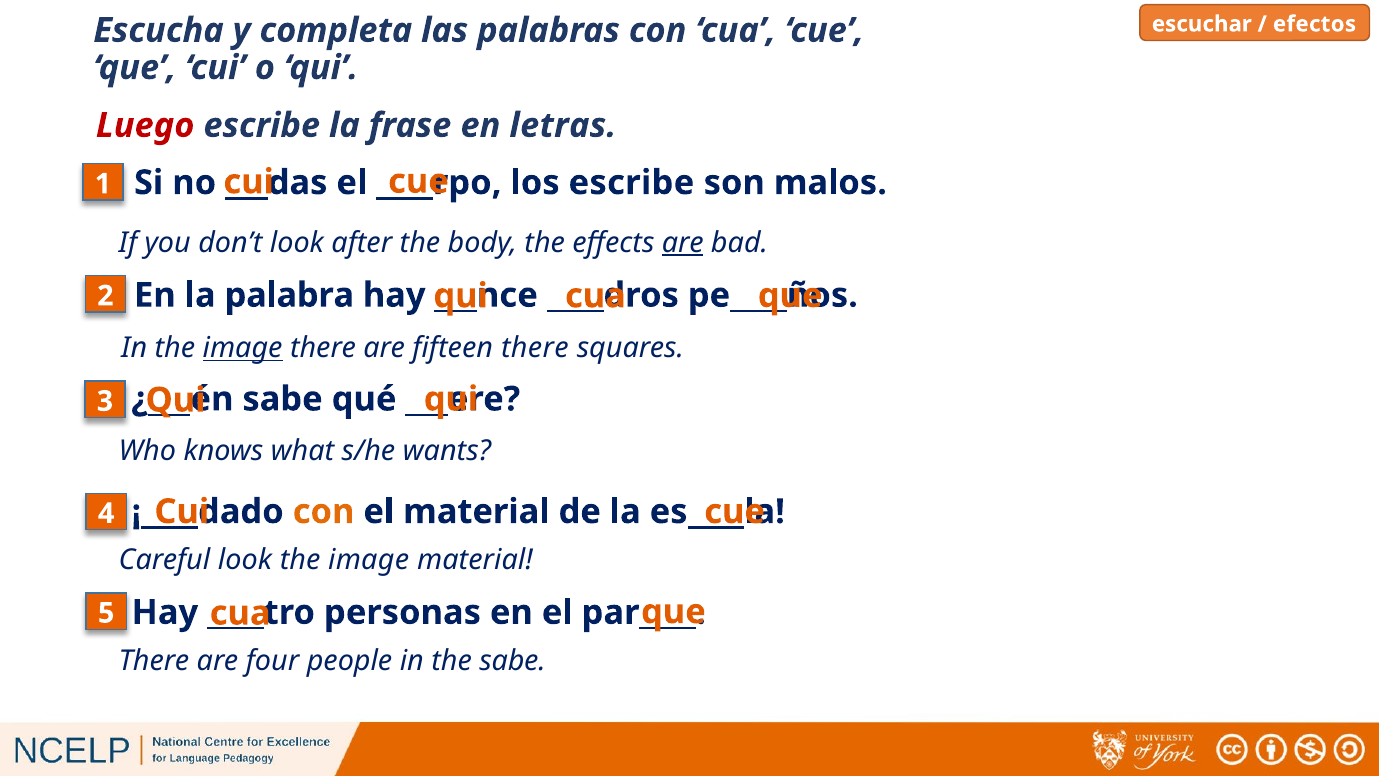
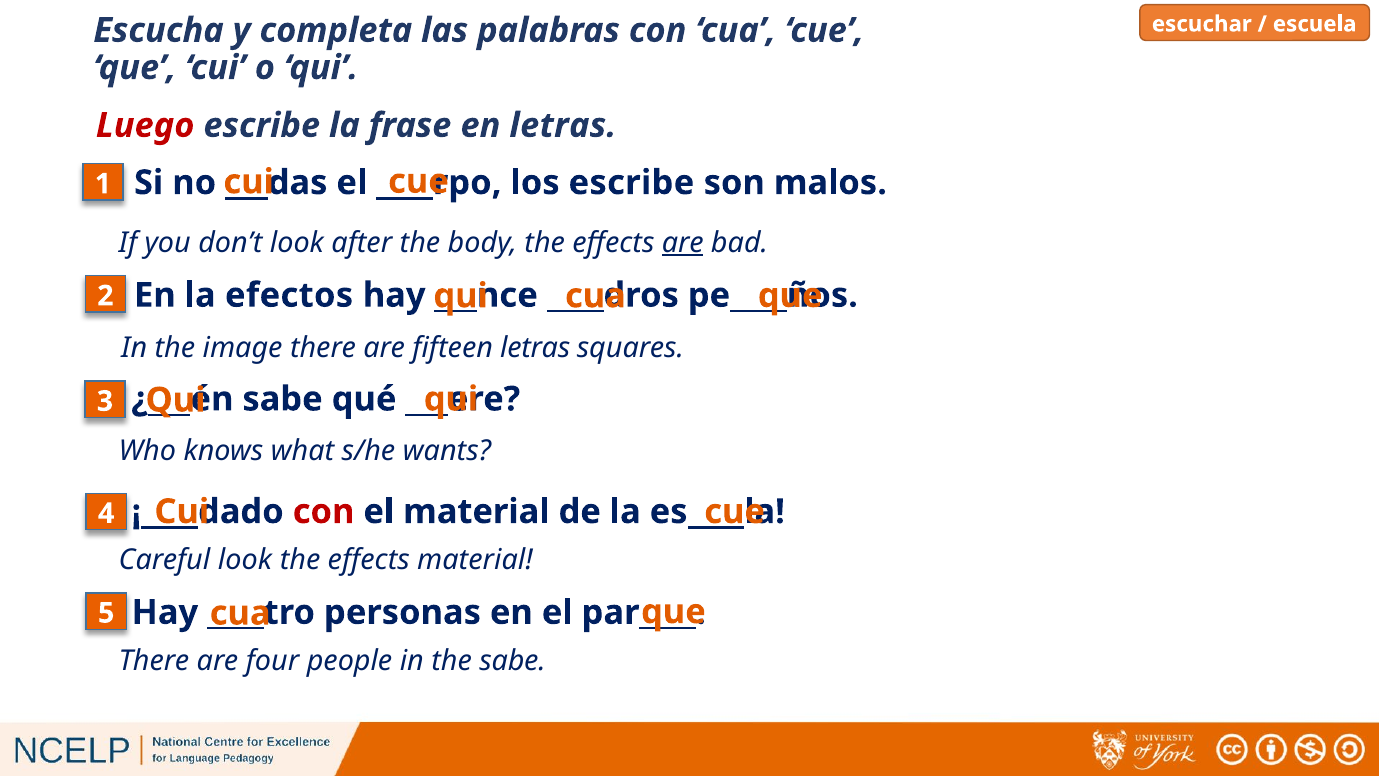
efectos: efectos -> escuela
palabra: palabra -> efectos
image at (243, 348) underline: present -> none
fifteen there: there -> letras
con at (324, 511) colour: orange -> red
image at (369, 560): image -> effects
